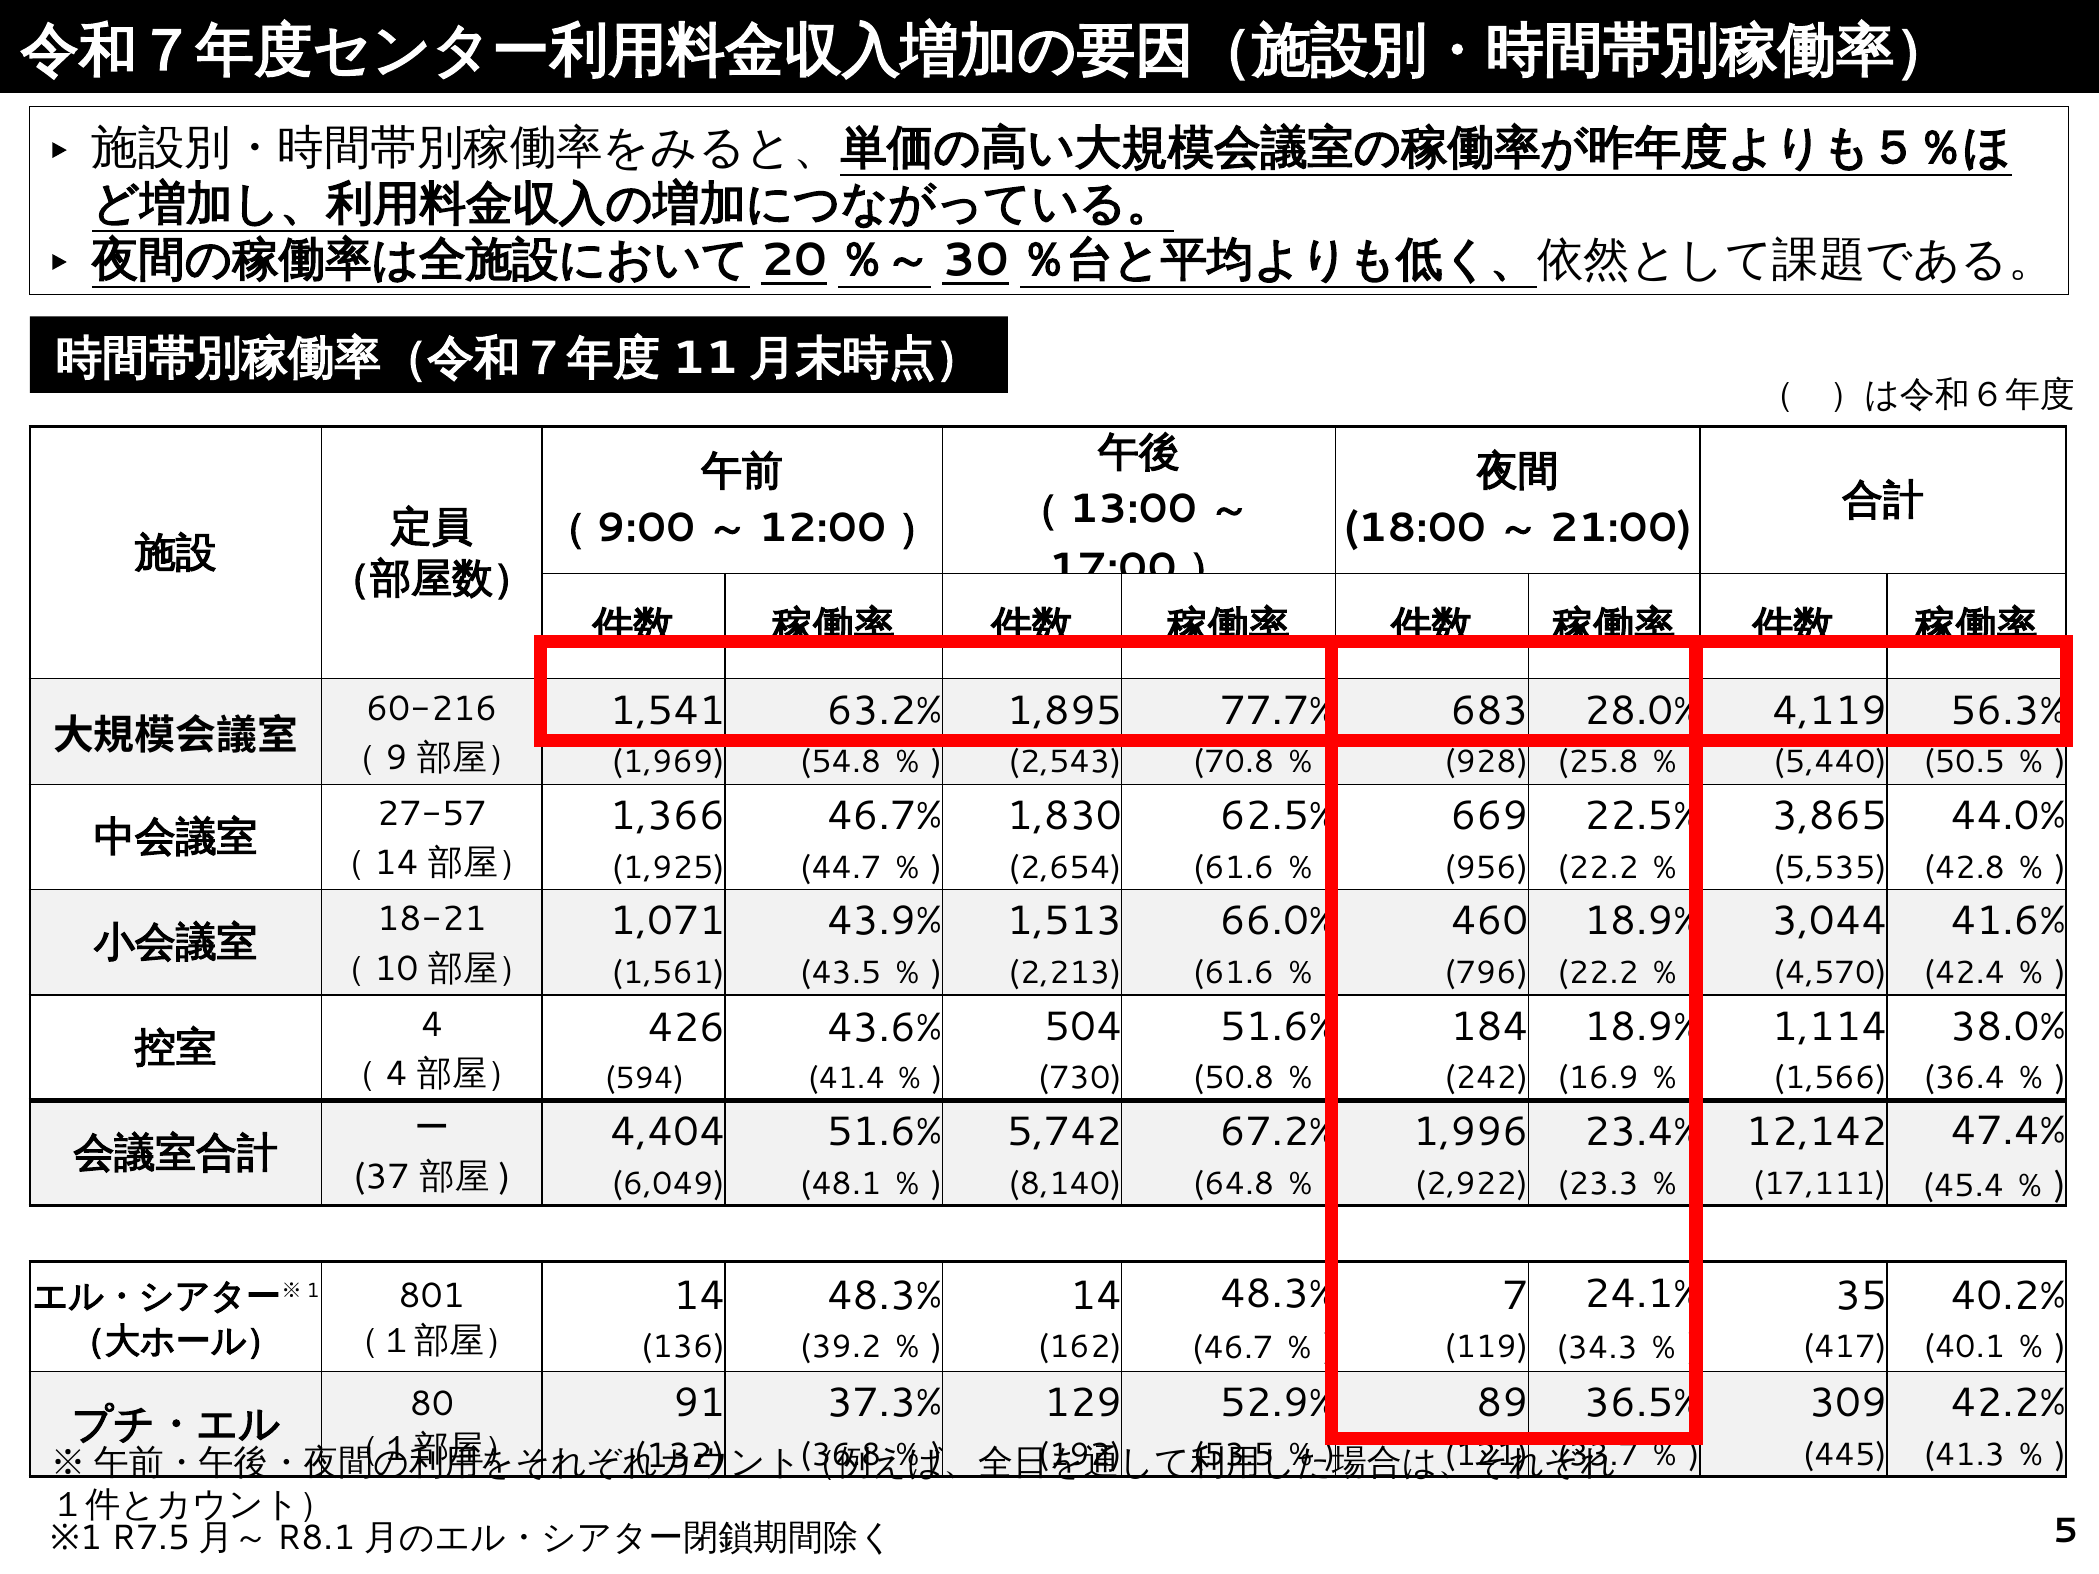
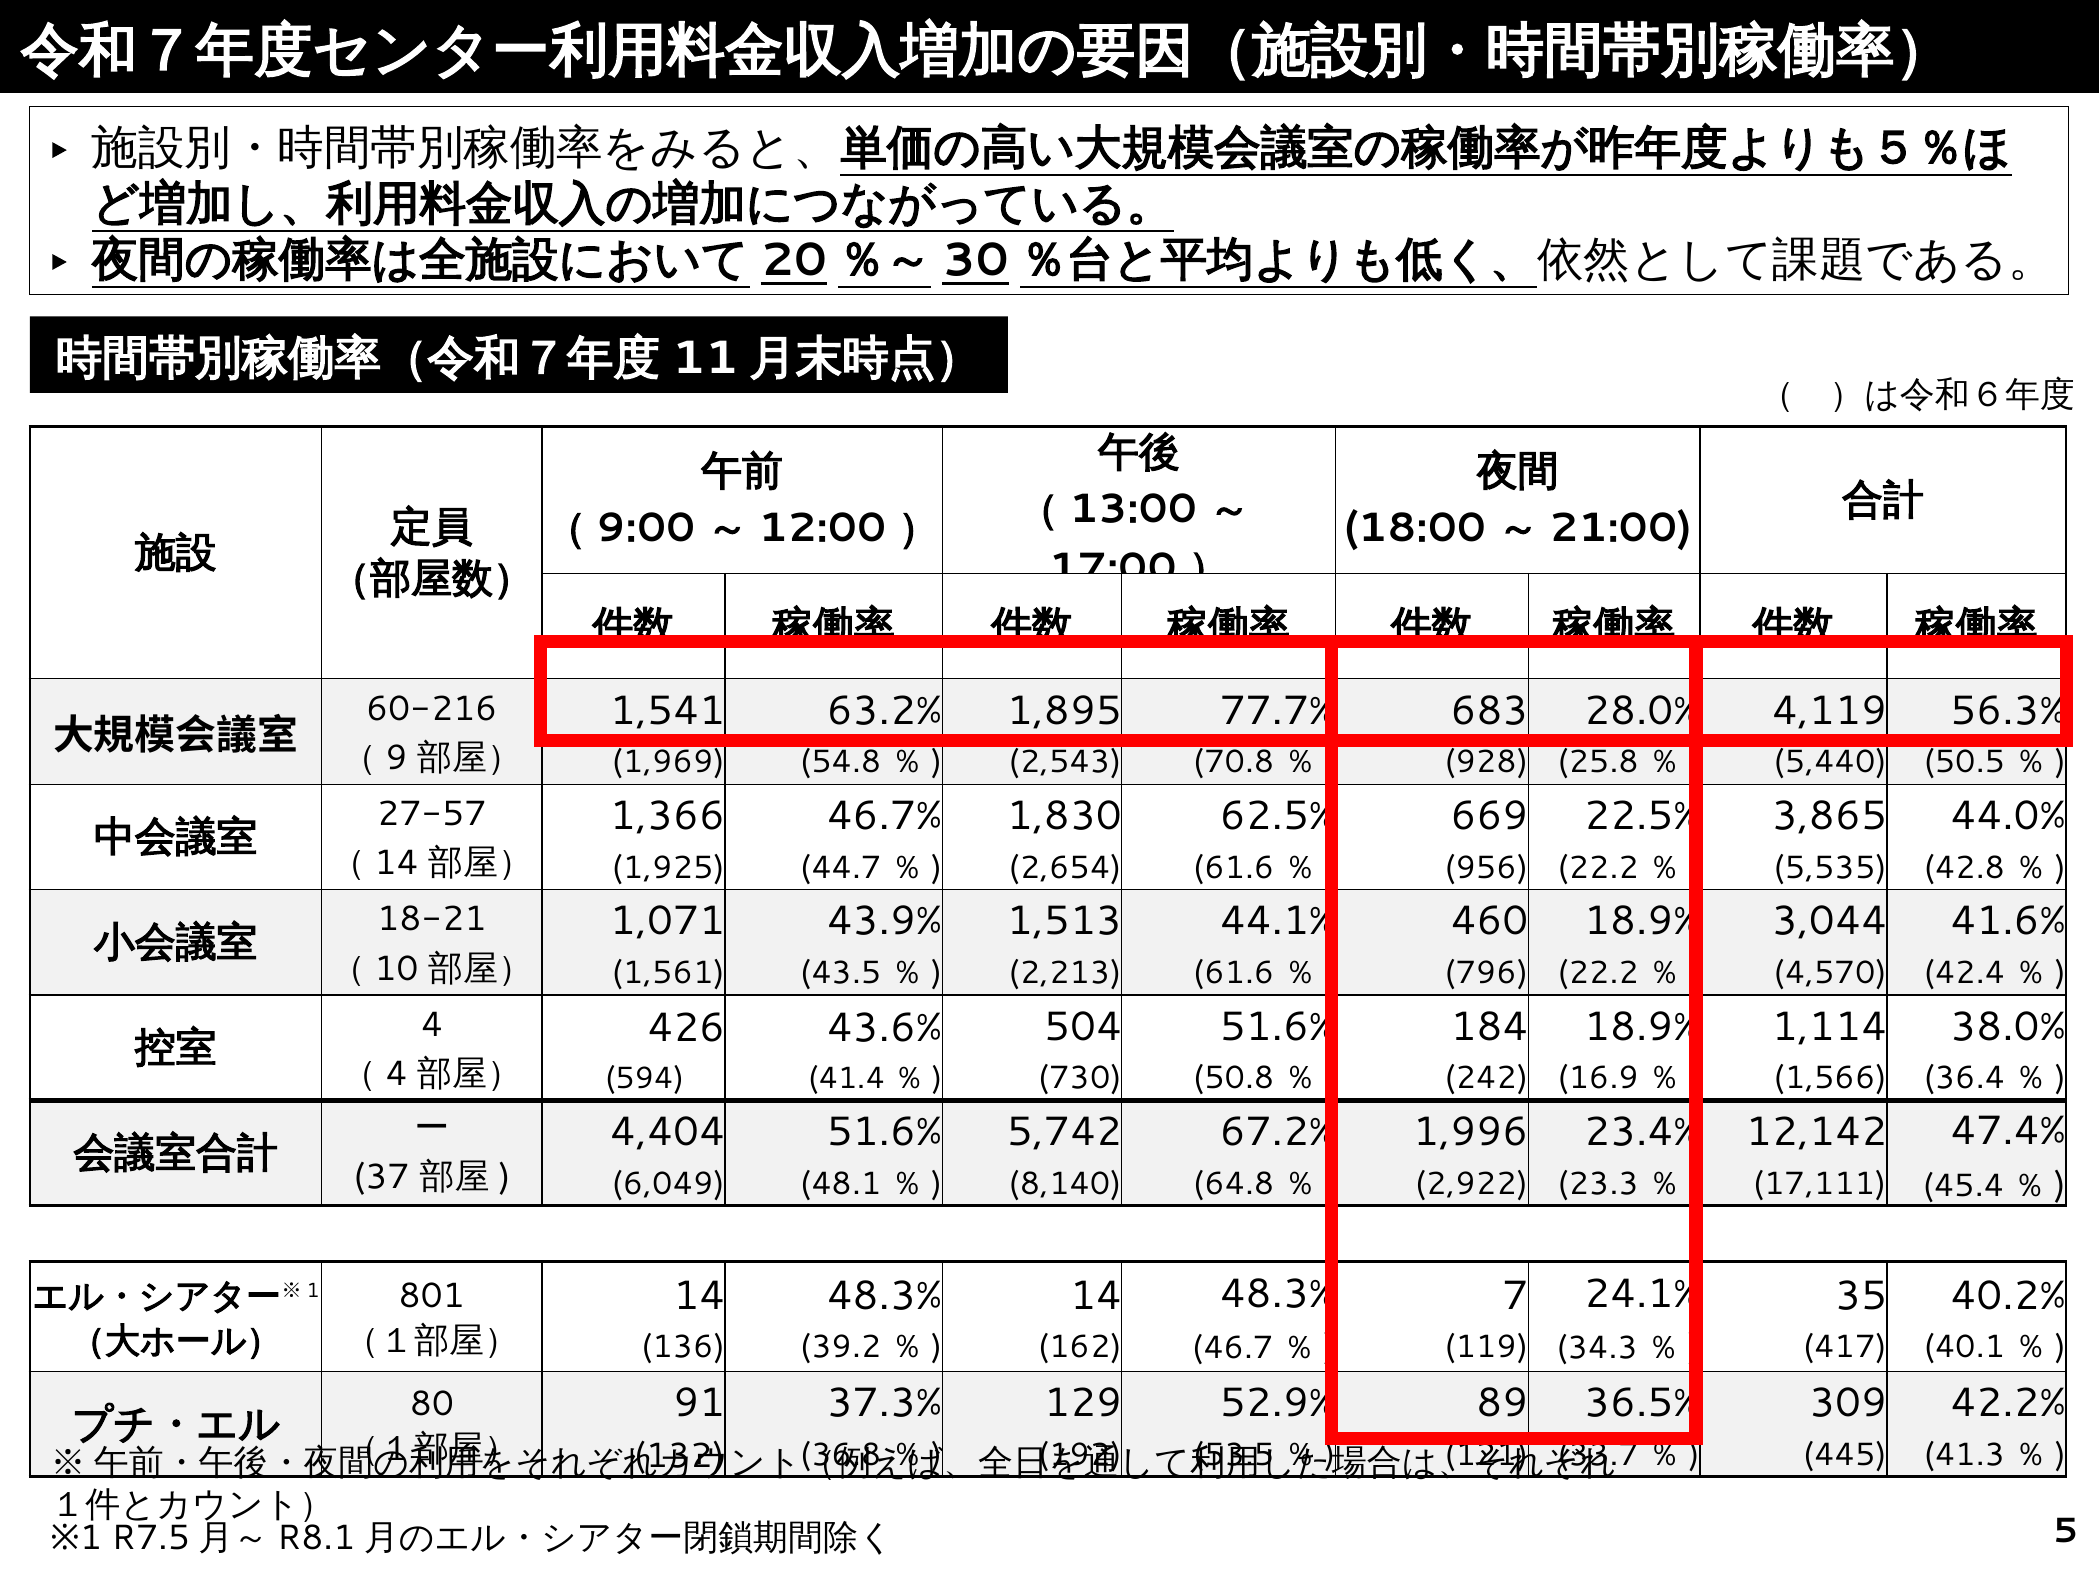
66.0%: 66.0% -> 44.1%
